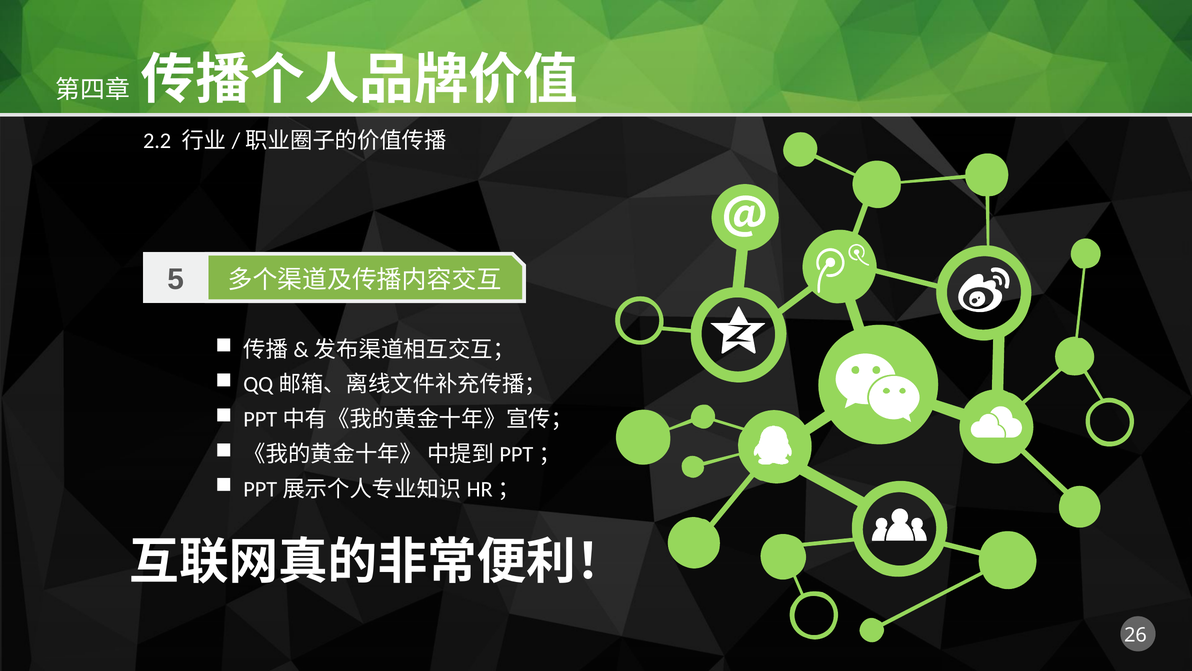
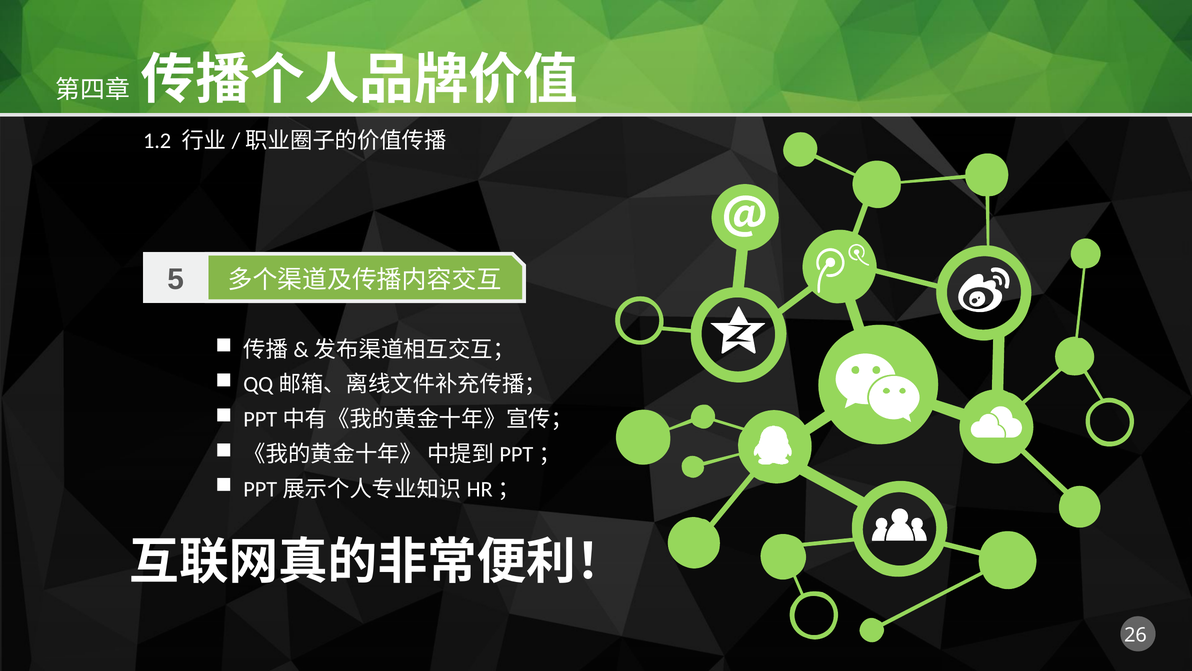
2.2: 2.2 -> 1.2
